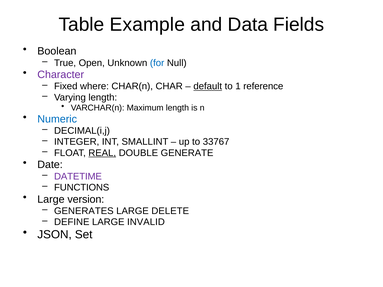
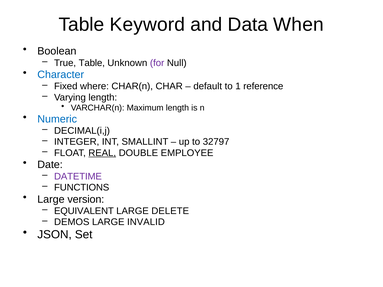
Example: Example -> Keyword
Fields: Fields -> When
True Open: Open -> Table
for colour: blue -> purple
Character colour: purple -> blue
default underline: present -> none
33767: 33767 -> 32797
GENERATE: GENERATE -> EMPLOYEE
GENERATES: GENERATES -> EQUIVALENT
DEFINE: DEFINE -> DEMOS
